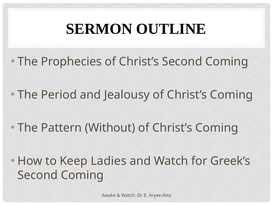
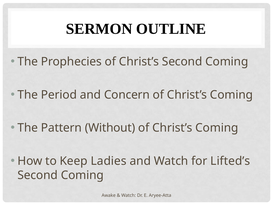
Jealousy: Jealousy -> Concern
Greek’s: Greek’s -> Lifted’s
